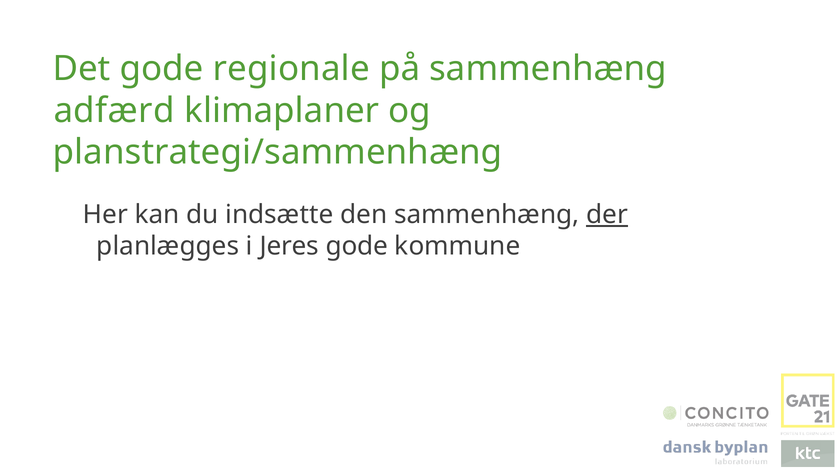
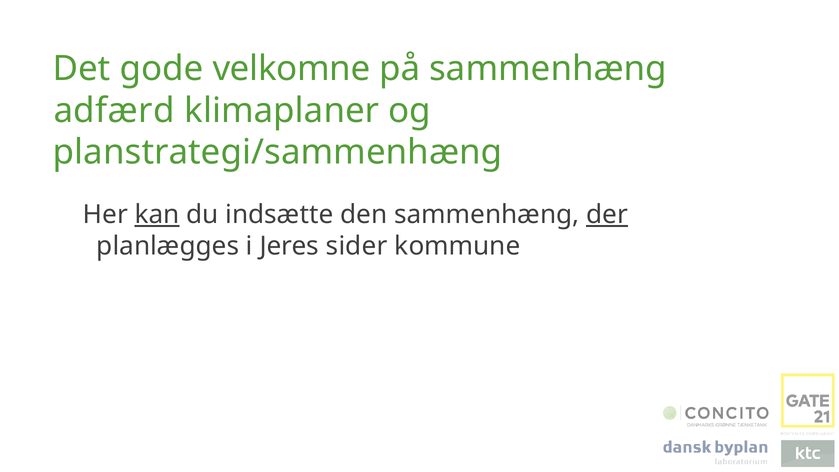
regionale: regionale -> velkomne
kan underline: none -> present
Jeres gode: gode -> sider
